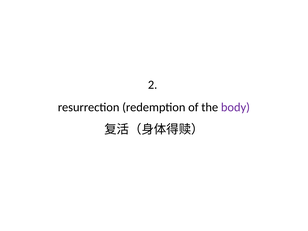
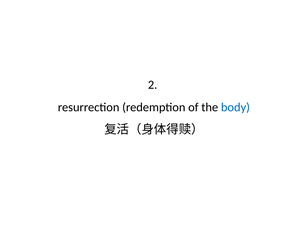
body colour: purple -> blue
